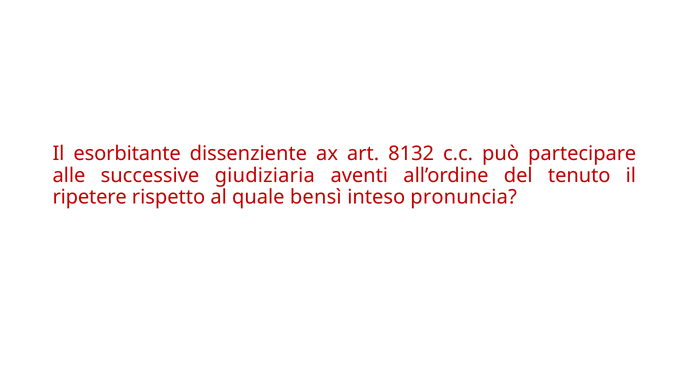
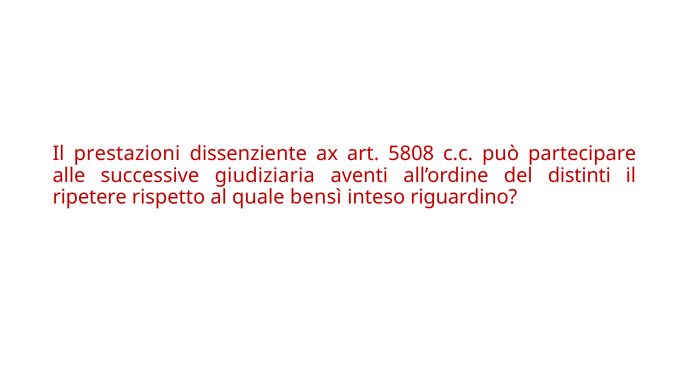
esorbitante: esorbitante -> prestazioni
8132: 8132 -> 5808
tenuto: tenuto -> distinti
pronuncia: pronuncia -> riguardino
